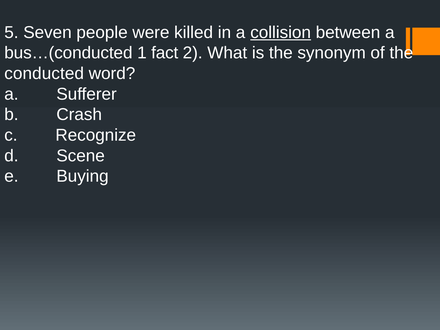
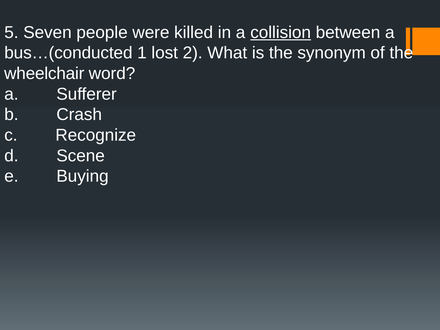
fact: fact -> lost
conducted: conducted -> wheelchair
